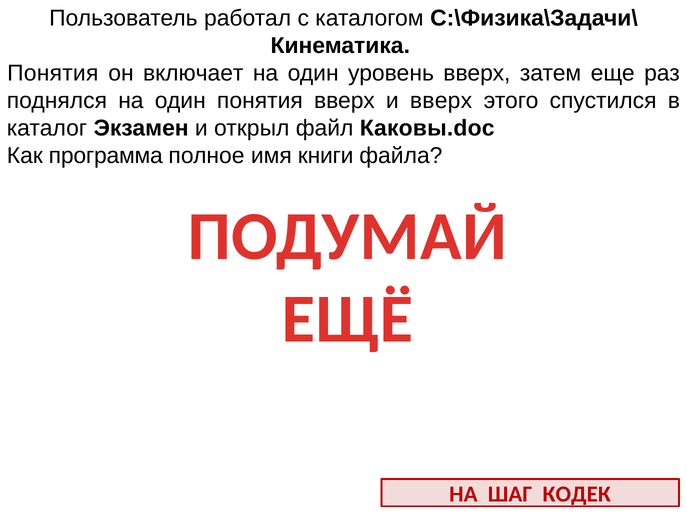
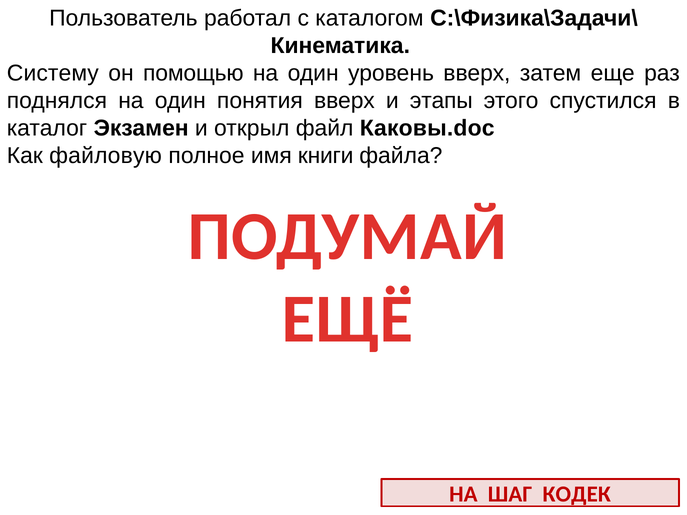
Понятия at (53, 73): Понятия -> Систему
включает: включает -> помощью
и вверх: вверх -> этапы
программа: программа -> файловую
